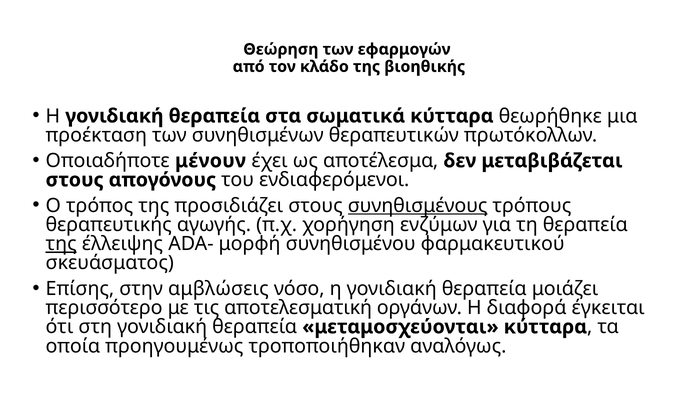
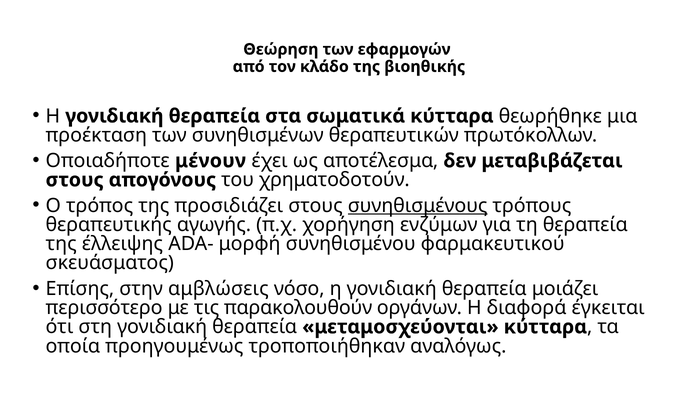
ενδιαφερόμενοι: ενδιαφερόμενοι -> χρηματοδοτούν
της at (61, 244) underline: present -> none
αποτελεσματική: αποτελεσματική -> παρακολουθούν
